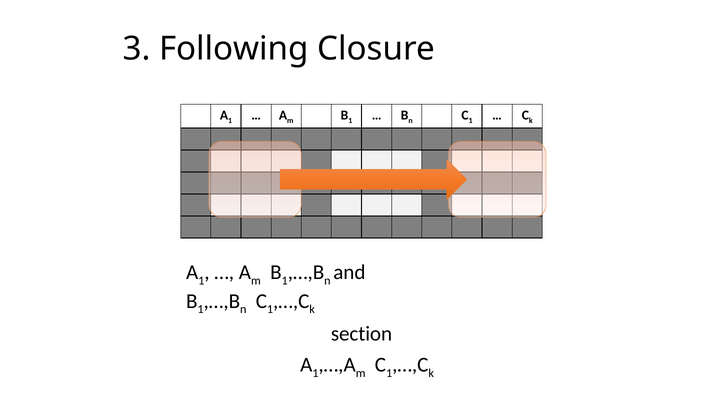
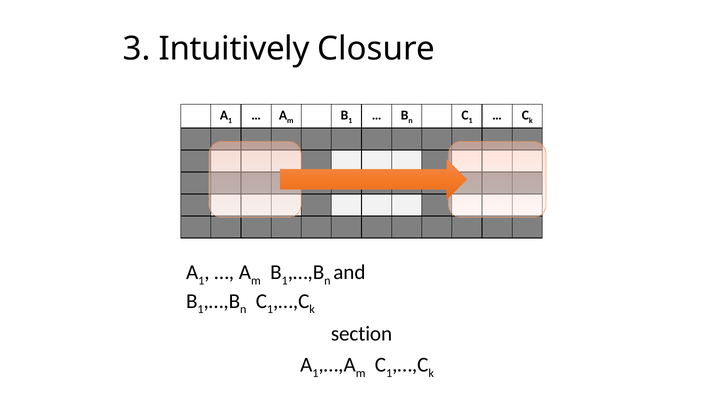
Following: Following -> Intuitively
